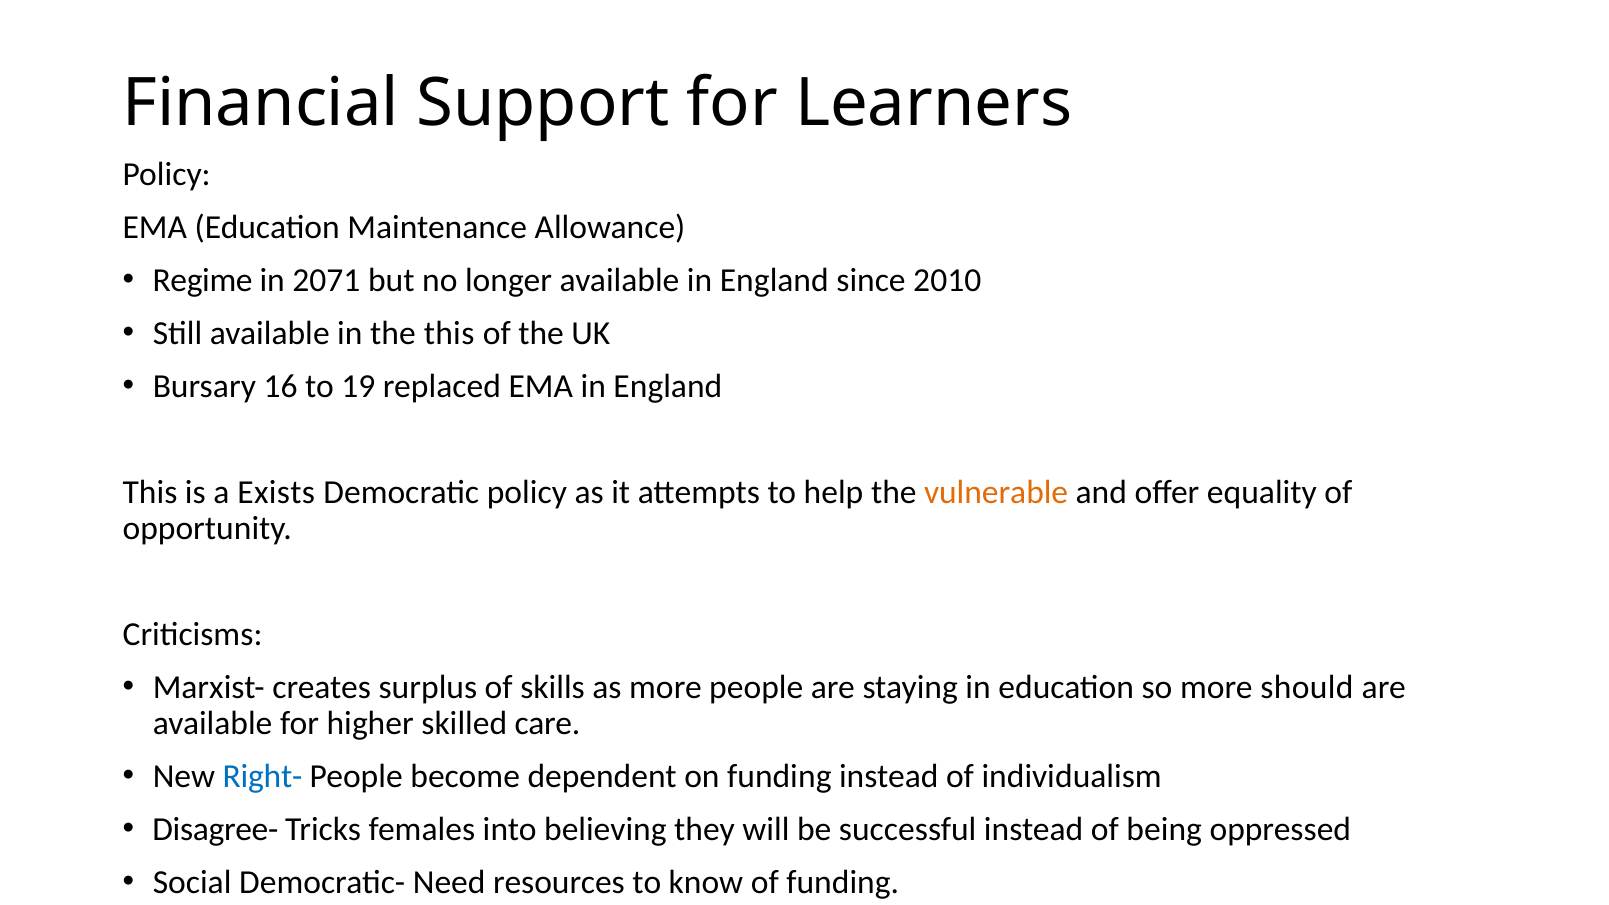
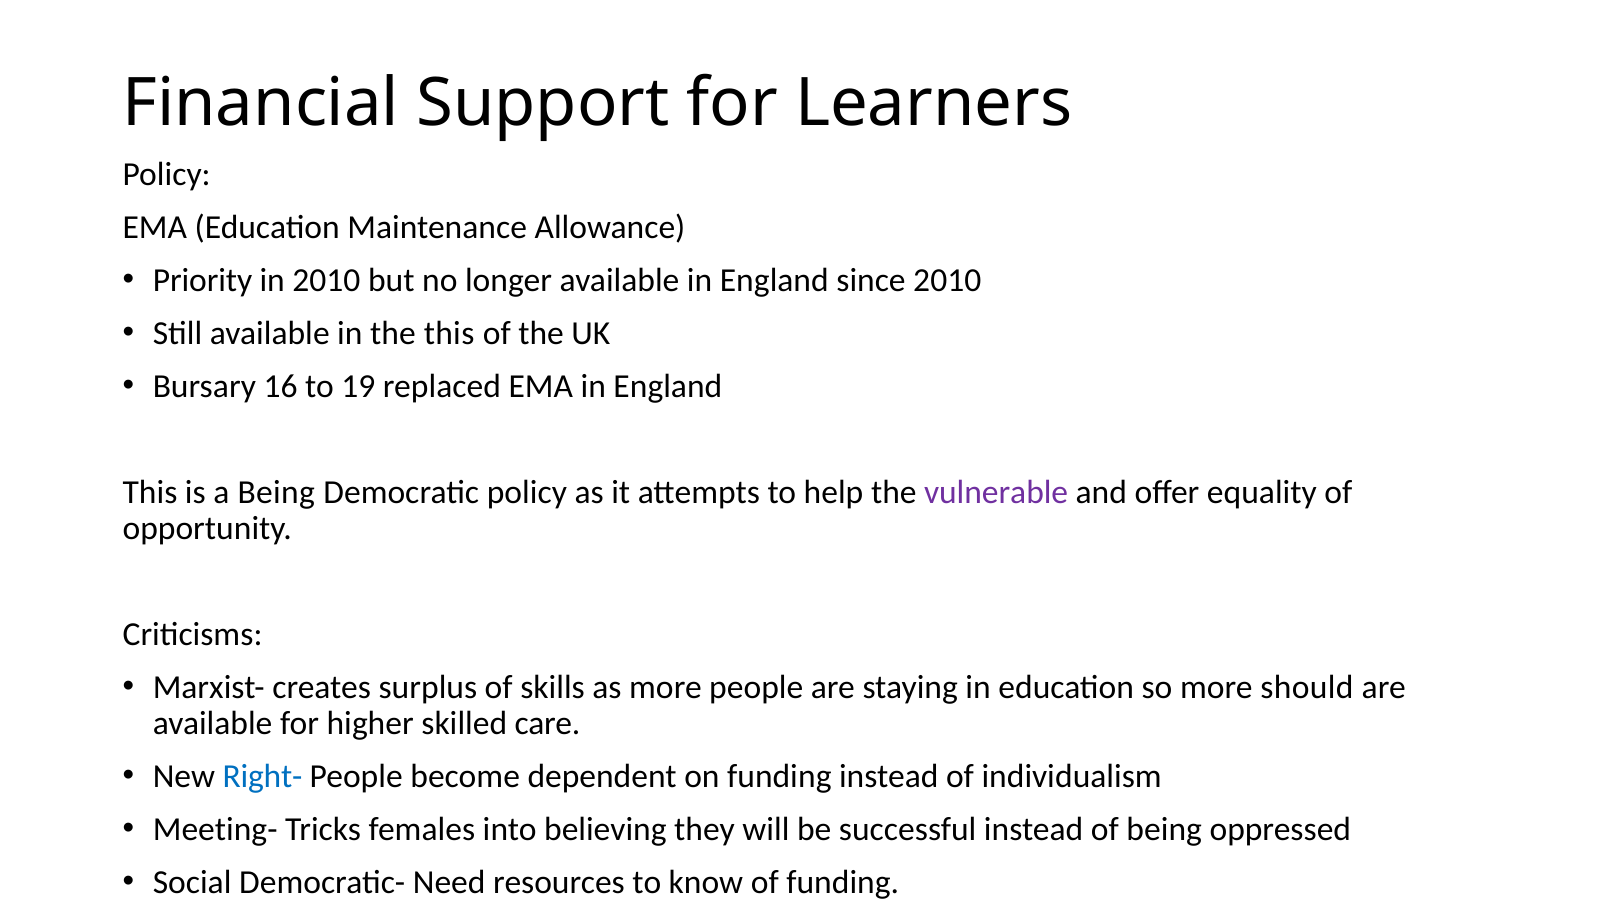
Regime: Regime -> Priority
in 2071: 2071 -> 2010
a Exists: Exists -> Being
vulnerable colour: orange -> purple
Disagree-: Disagree- -> Meeting-
